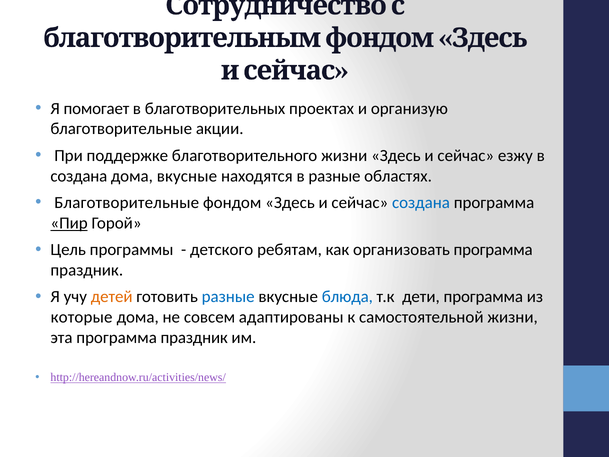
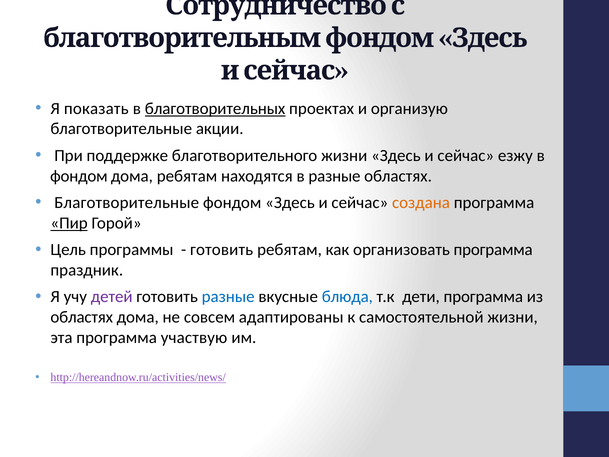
помогает: помогает -> показать
благотворительных underline: none -> present
создана at (79, 176): создана -> фондом
дома вкусные: вкусные -> ребятам
создана at (421, 203) colour: blue -> orange
детского at (222, 250): детского -> готовить
детей colour: orange -> purple
которые at (82, 317): которые -> областях
эта программа праздник: праздник -> участвую
